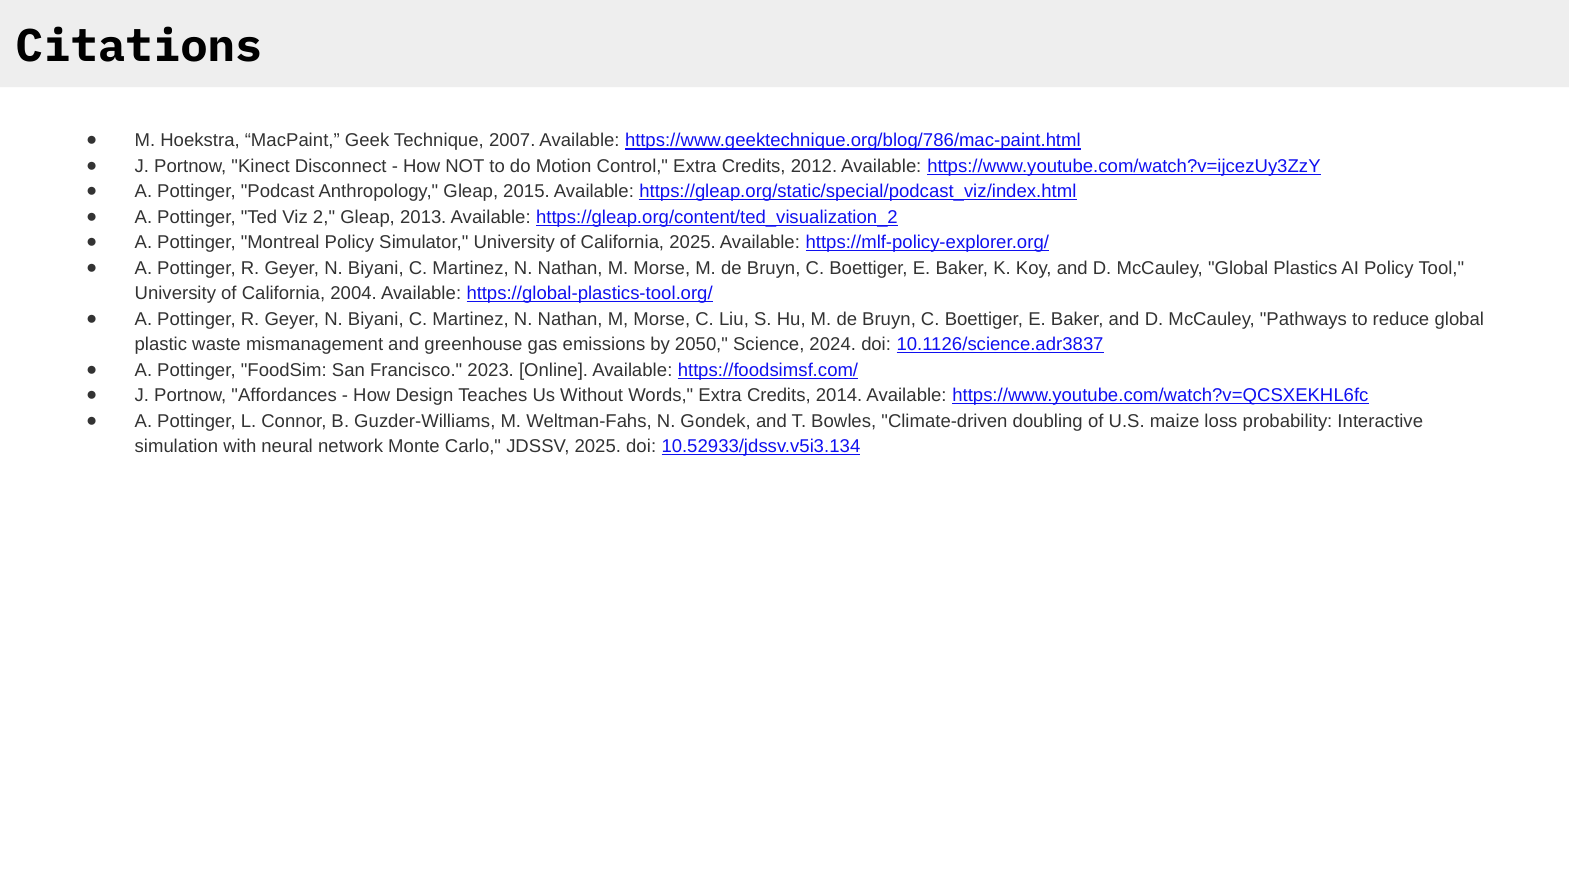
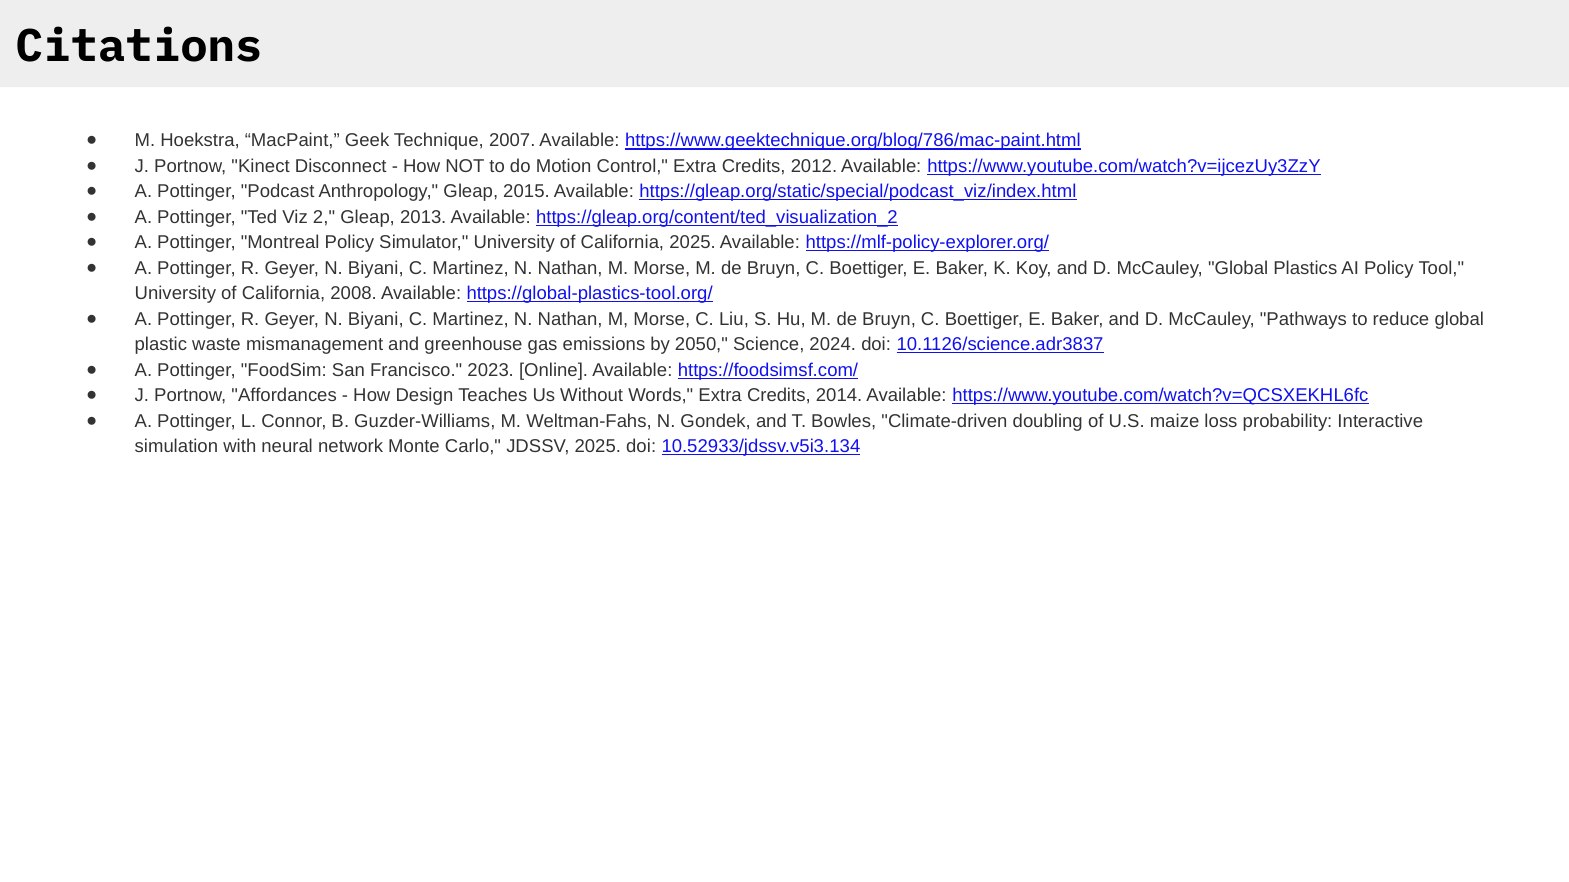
2004: 2004 -> 2008
